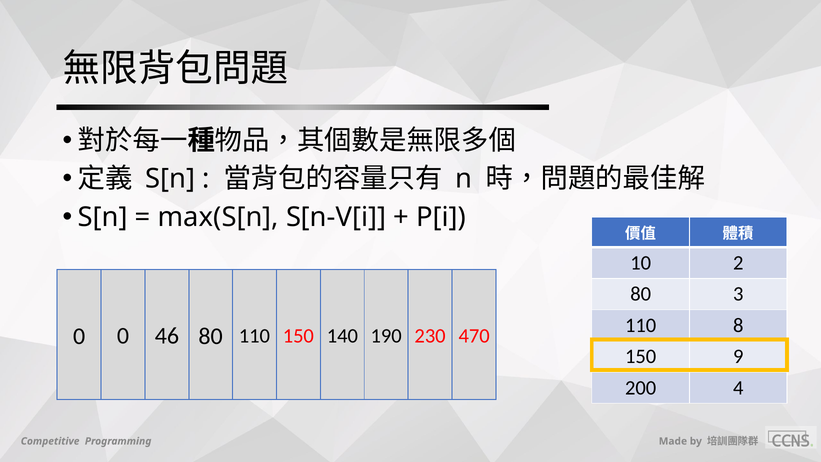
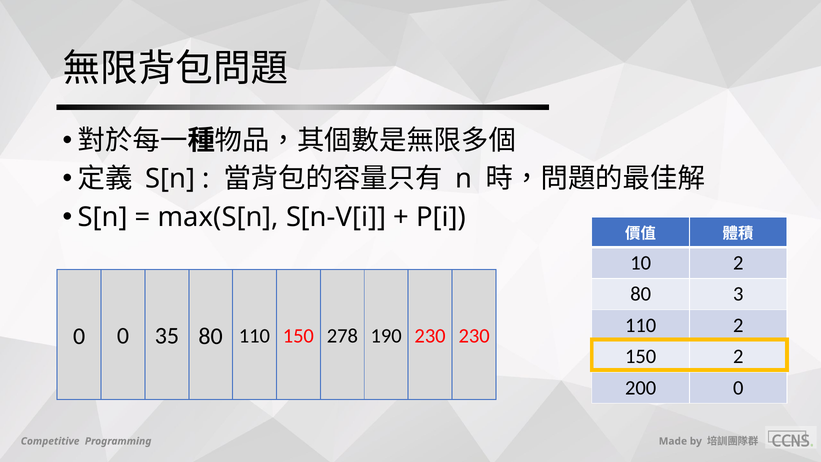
110 8: 8 -> 2
46: 46 -> 35
140: 140 -> 278
230 470: 470 -> 230
150 9: 9 -> 2
200 4: 4 -> 0
